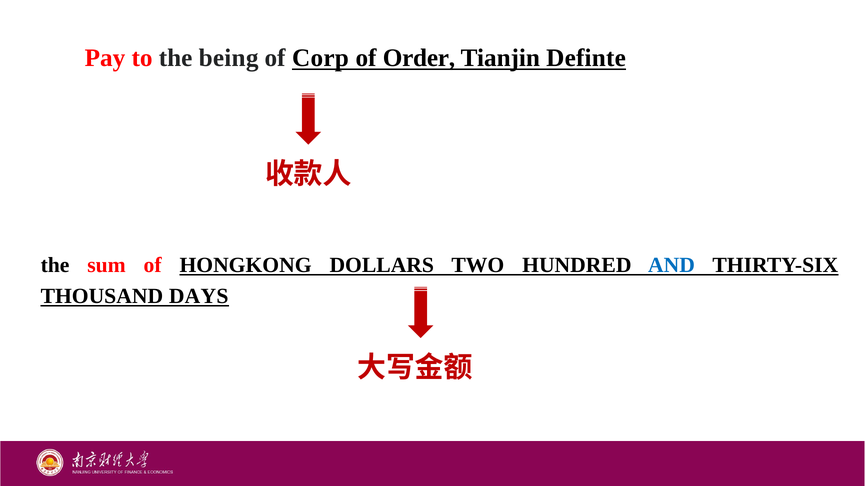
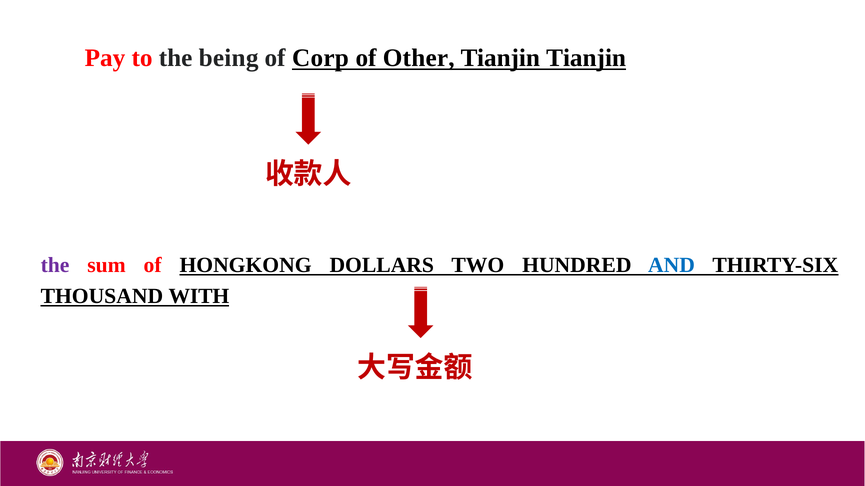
Order: Order -> Other
Tianjin Definte: Definte -> Tianjin
the at (55, 265) colour: black -> purple
DAYS: DAYS -> WITH
